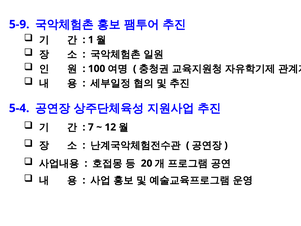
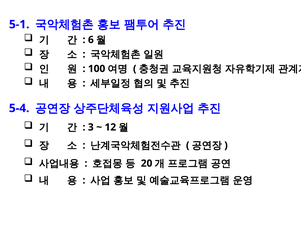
5-9: 5-9 -> 5-1
1: 1 -> 6
7: 7 -> 3
